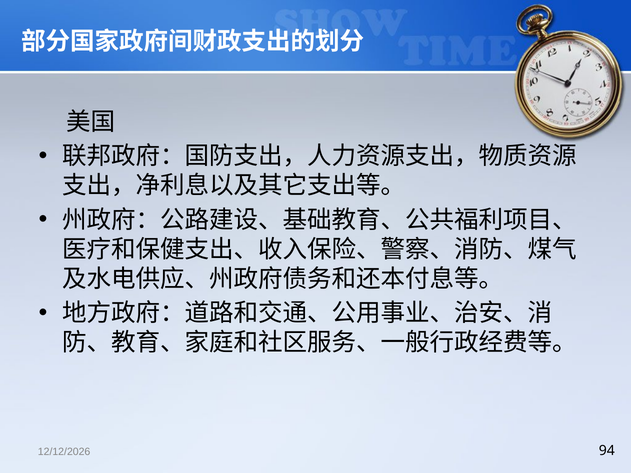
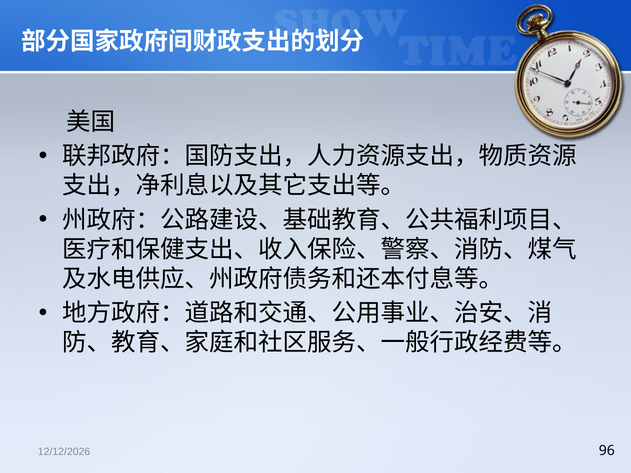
94: 94 -> 96
